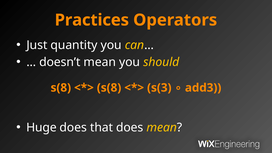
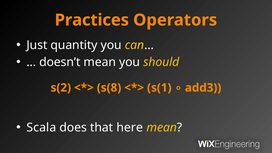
s(8 at (61, 88): s(8 -> s(2
s(3: s(3 -> s(1
Huge: Huge -> Scala
that does: does -> here
